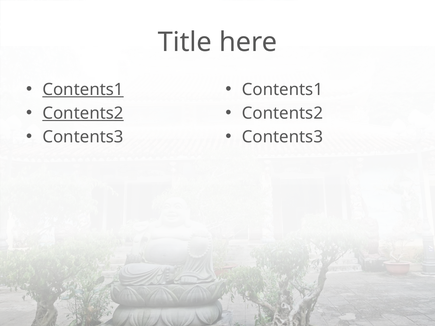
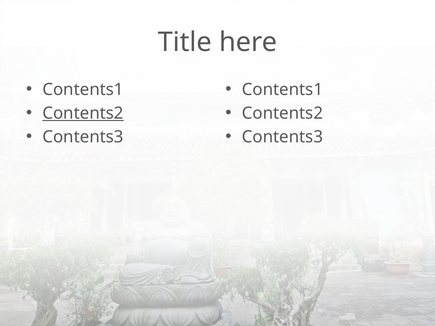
Contents1 at (83, 90) underline: present -> none
